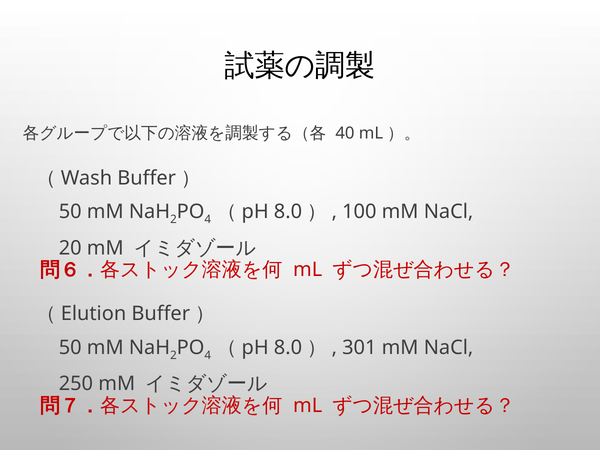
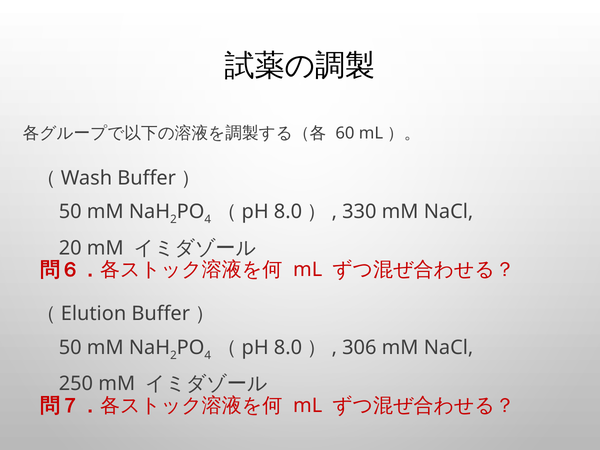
40: 40 -> 60
100: 100 -> 330
301: 301 -> 306
